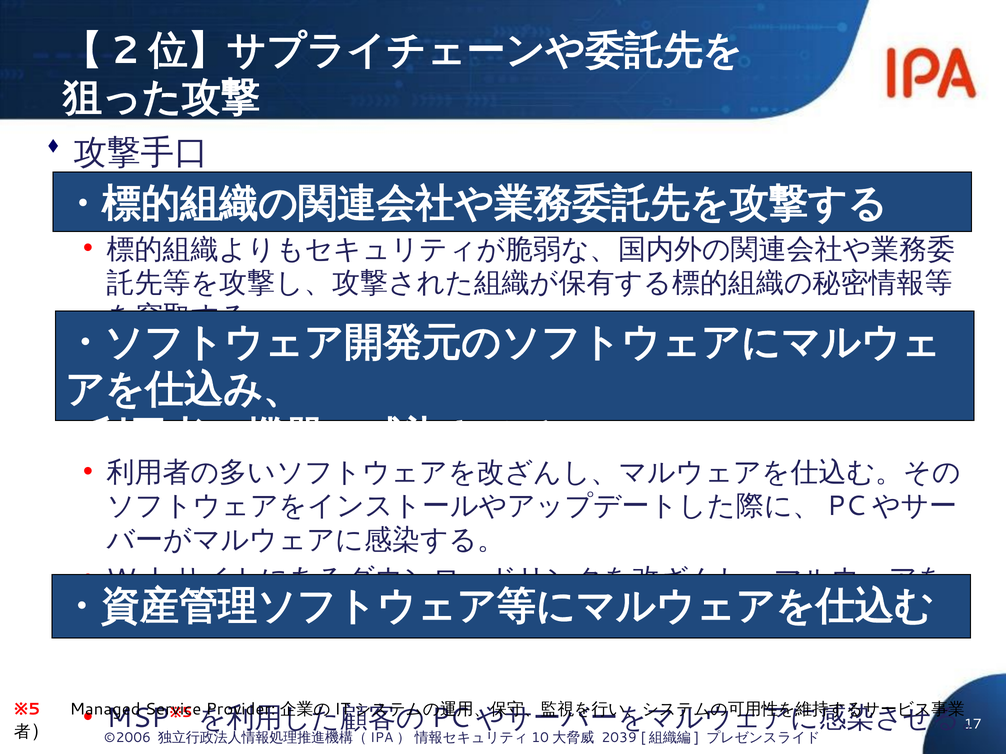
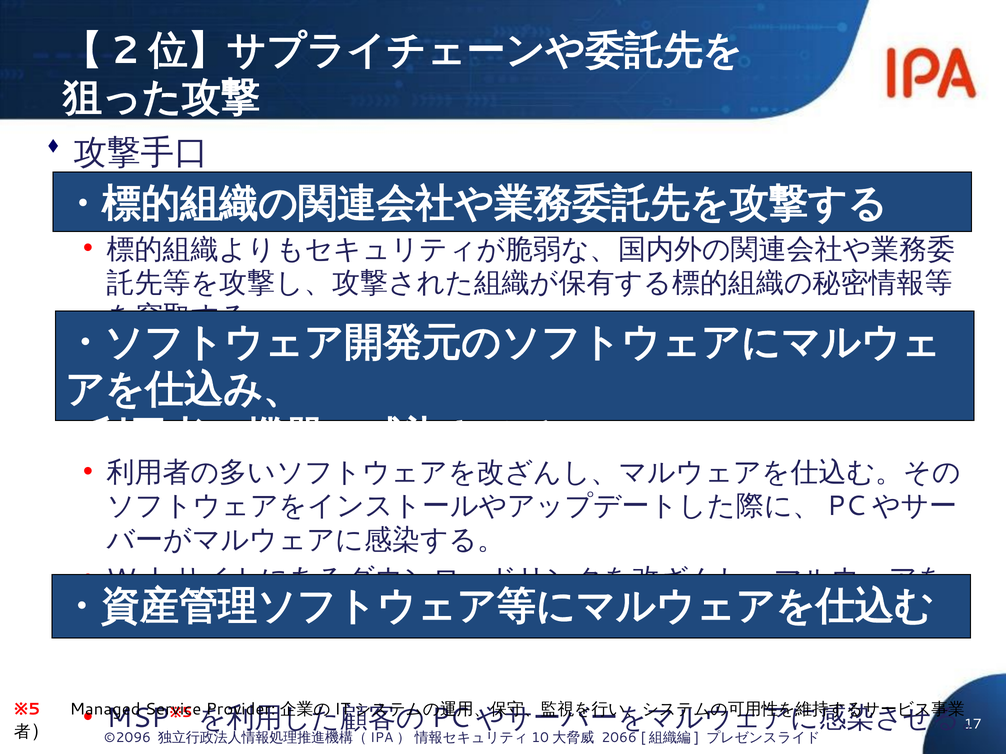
©2006: ©2006 -> ©2096
2039: 2039 -> 2066
